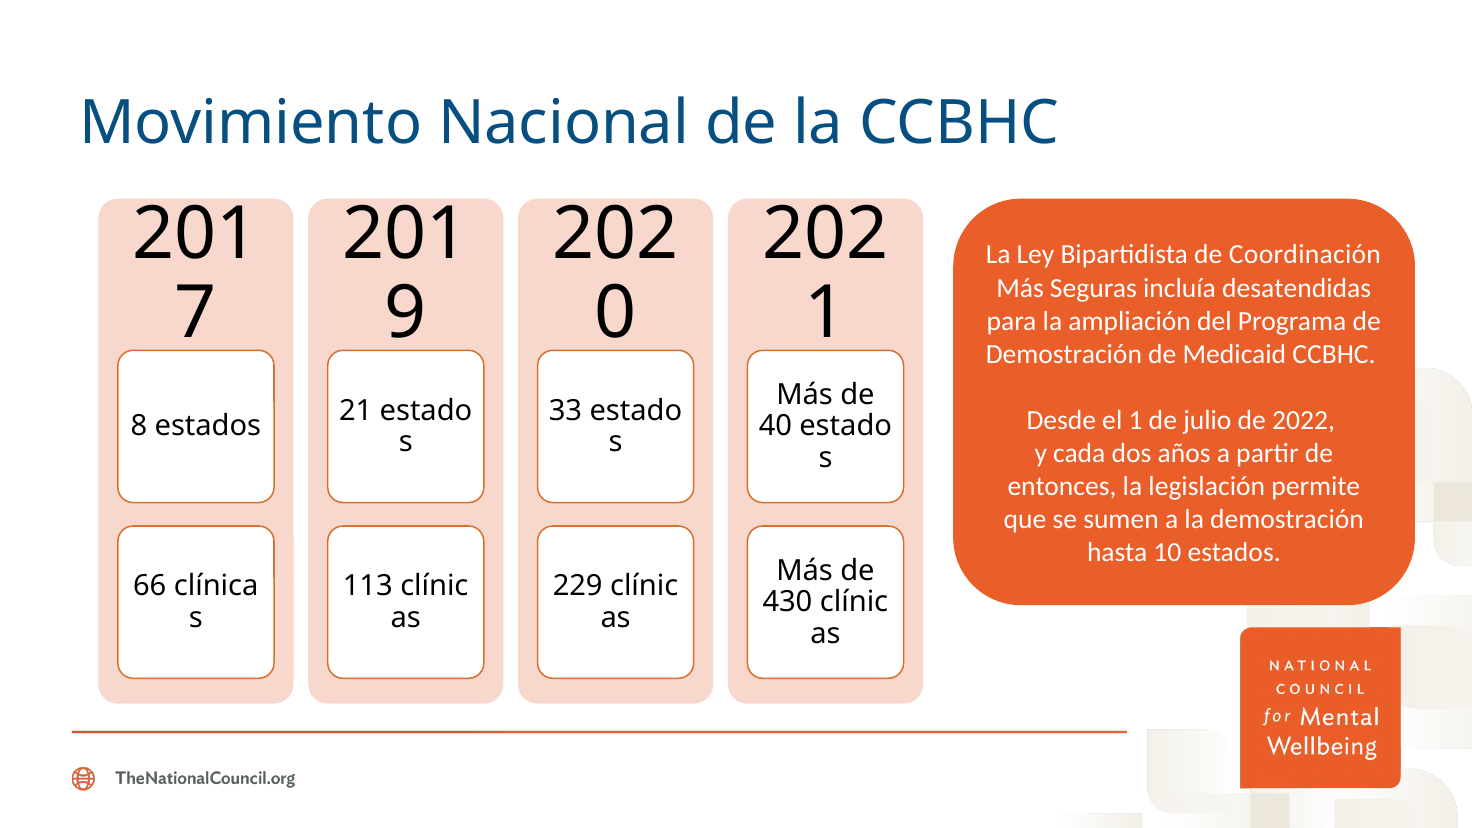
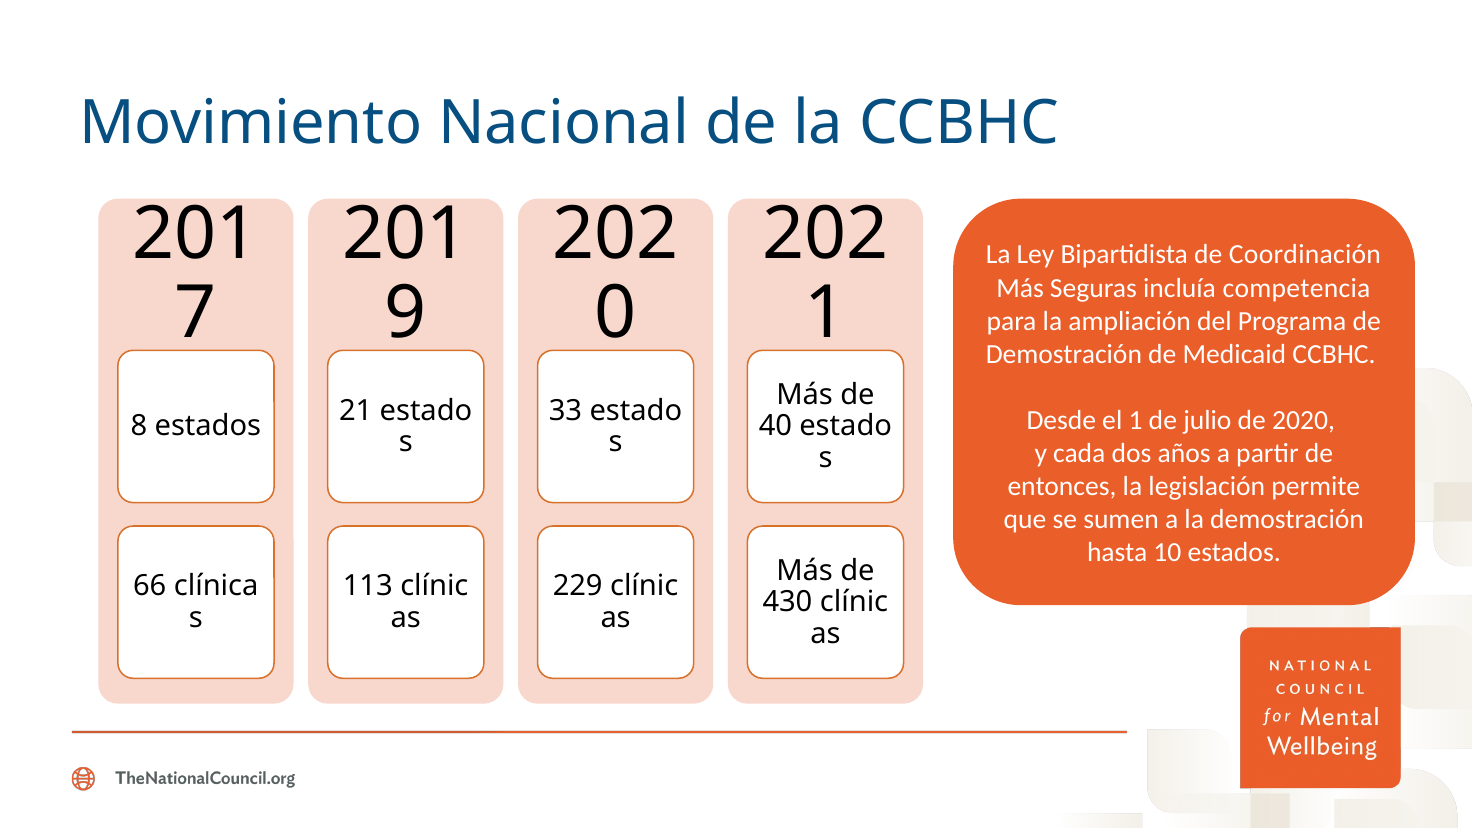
desatendidas: desatendidas -> competencia
2022: 2022 -> 2020
